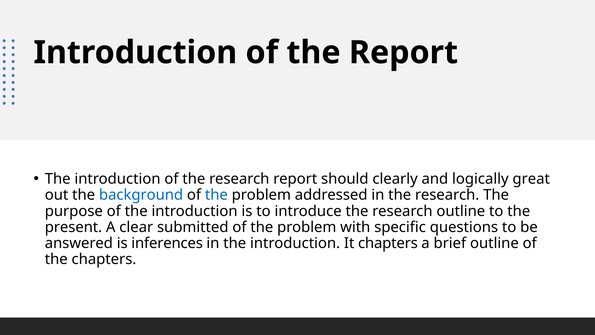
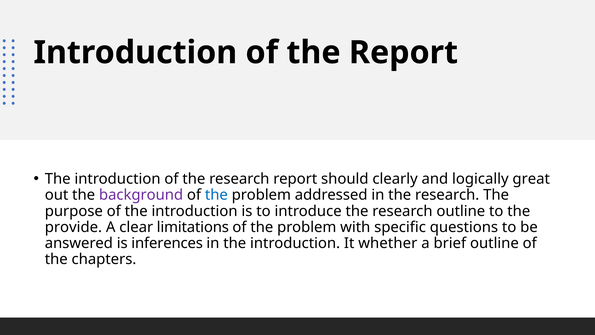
background colour: blue -> purple
present: present -> provide
submitted: submitted -> limitations
It chapters: chapters -> whether
